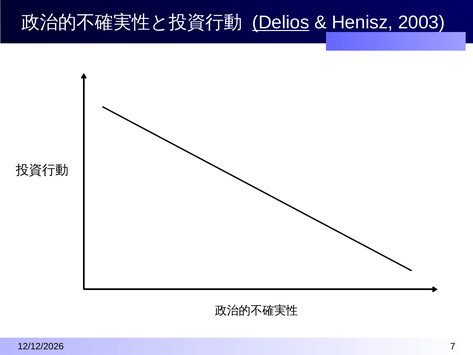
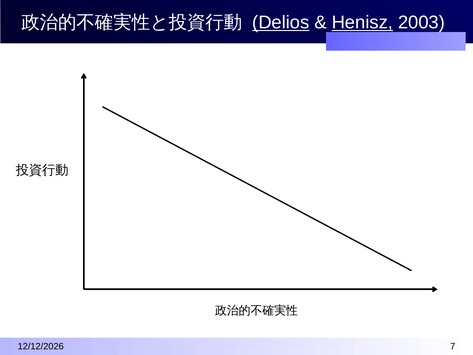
Henisz underline: none -> present
